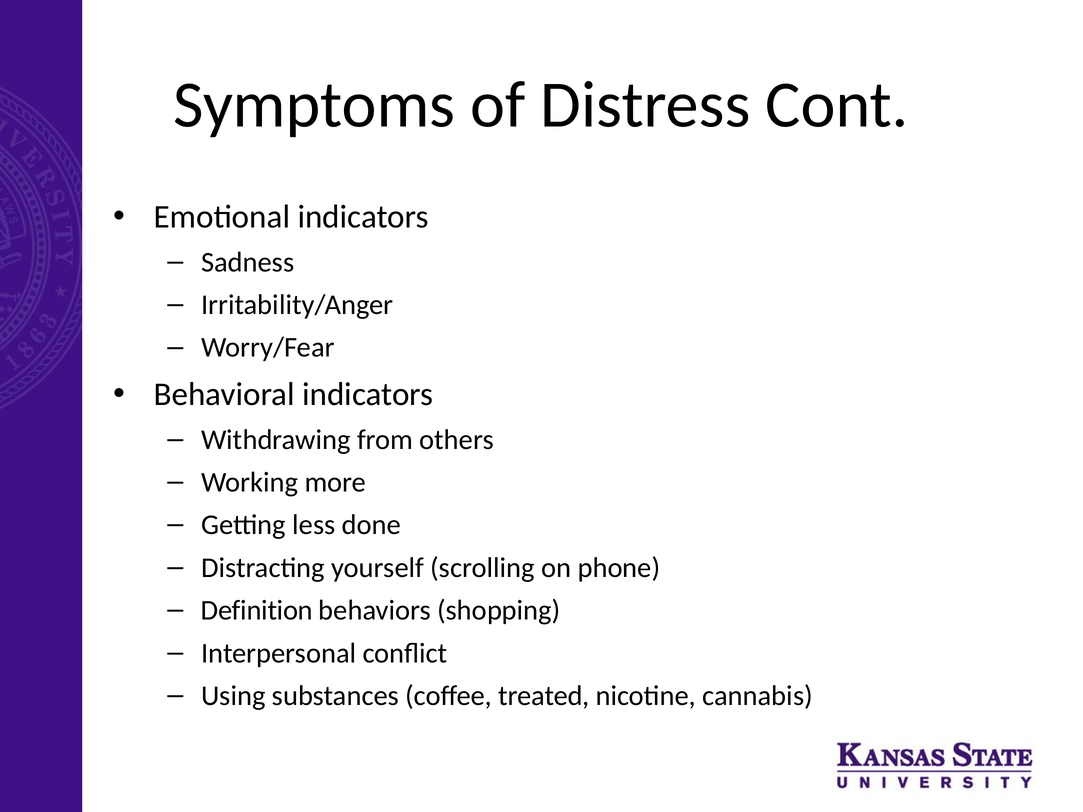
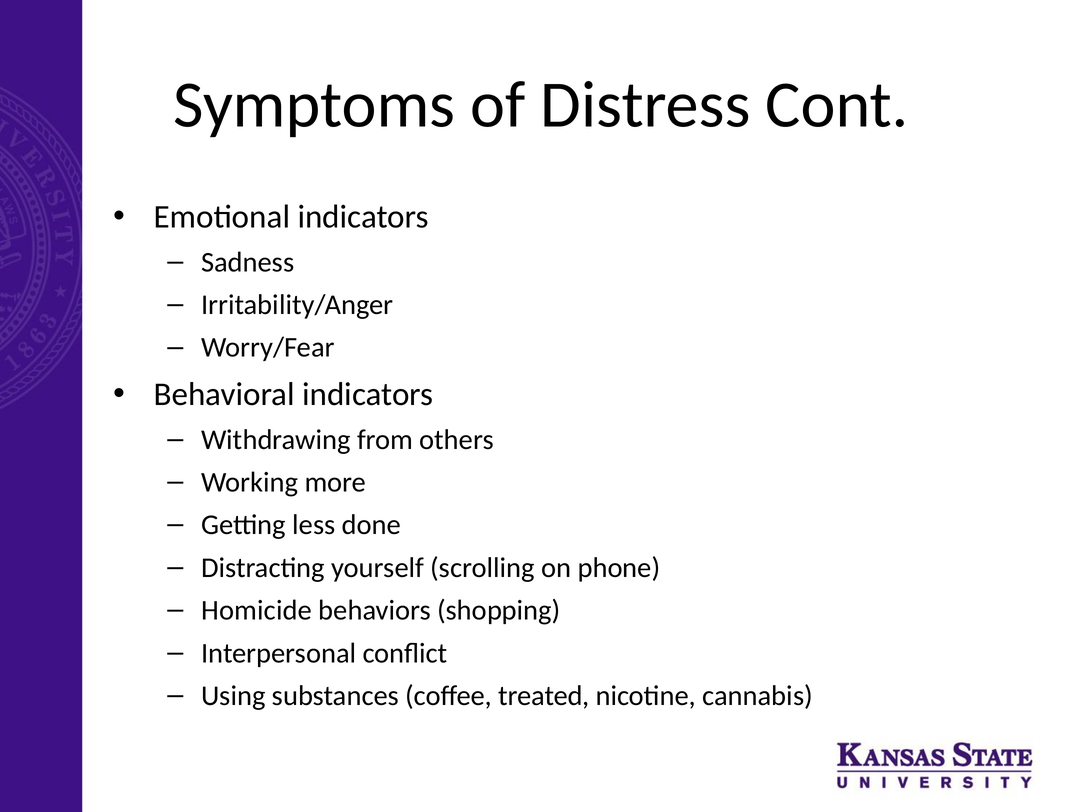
Definition: Definition -> Homicide
